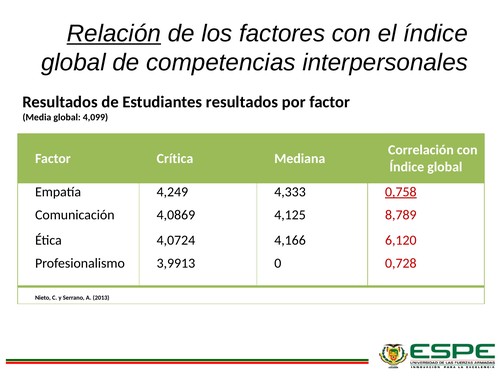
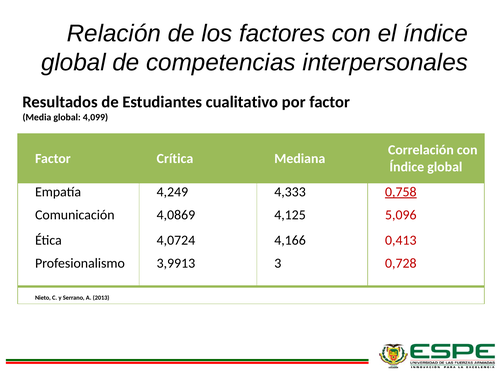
Relación underline: present -> none
Estudiantes resultados: resultados -> cualitativo
8,789: 8,789 -> 5,096
6,120: 6,120 -> 0,413
0: 0 -> 3
